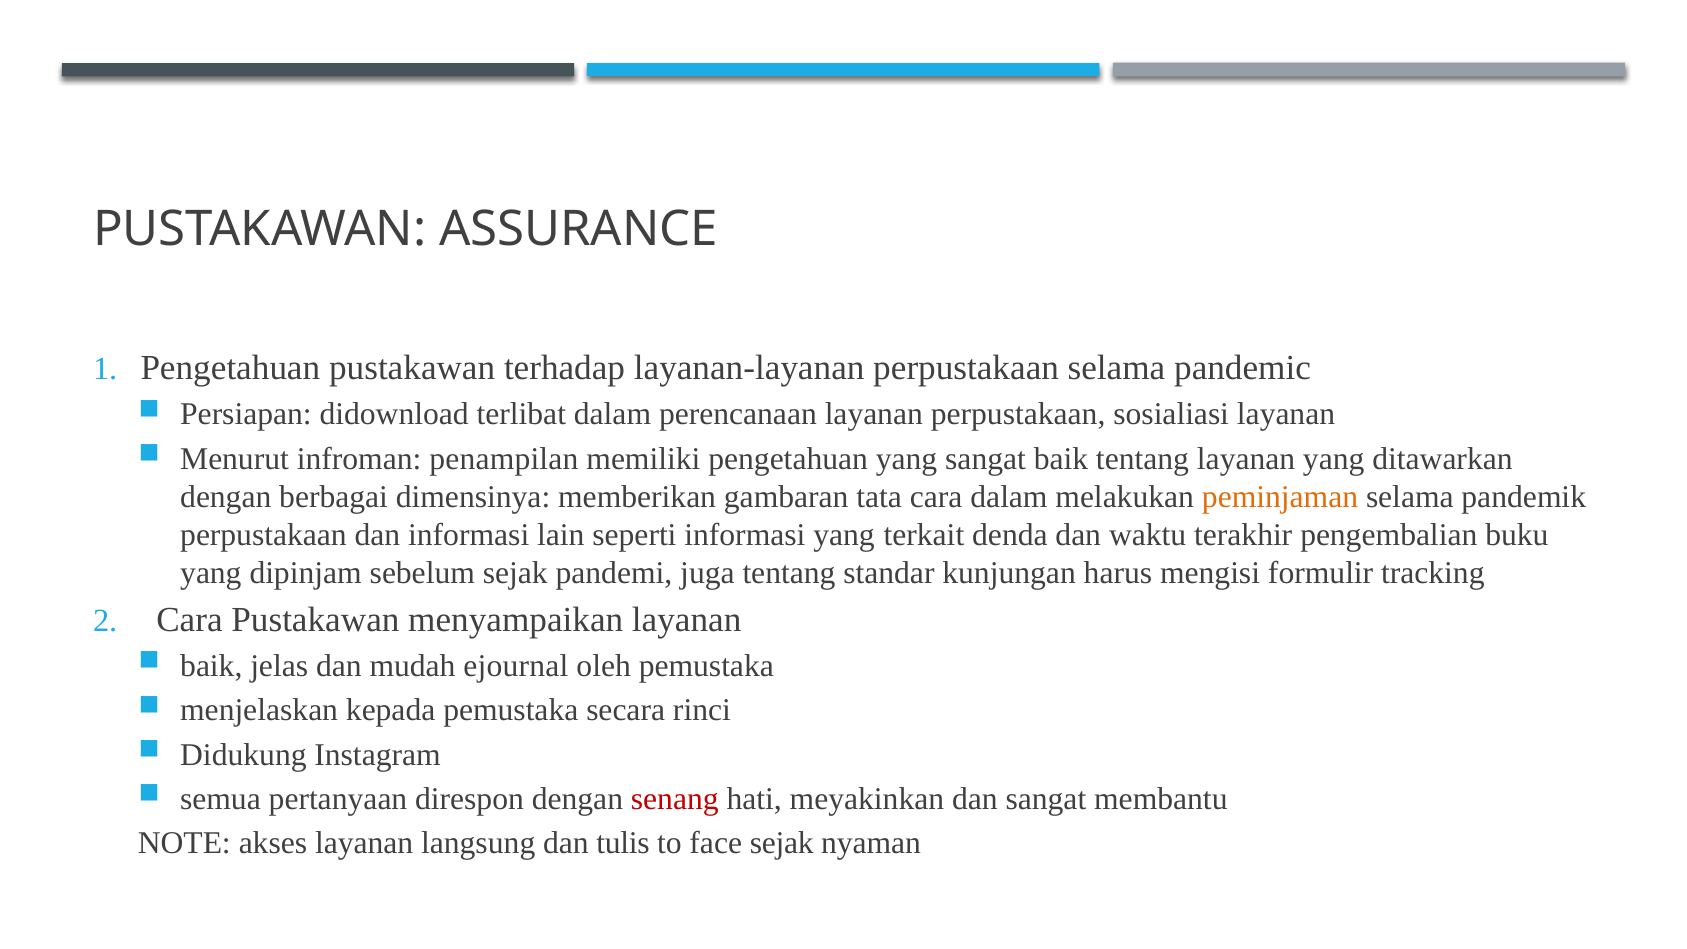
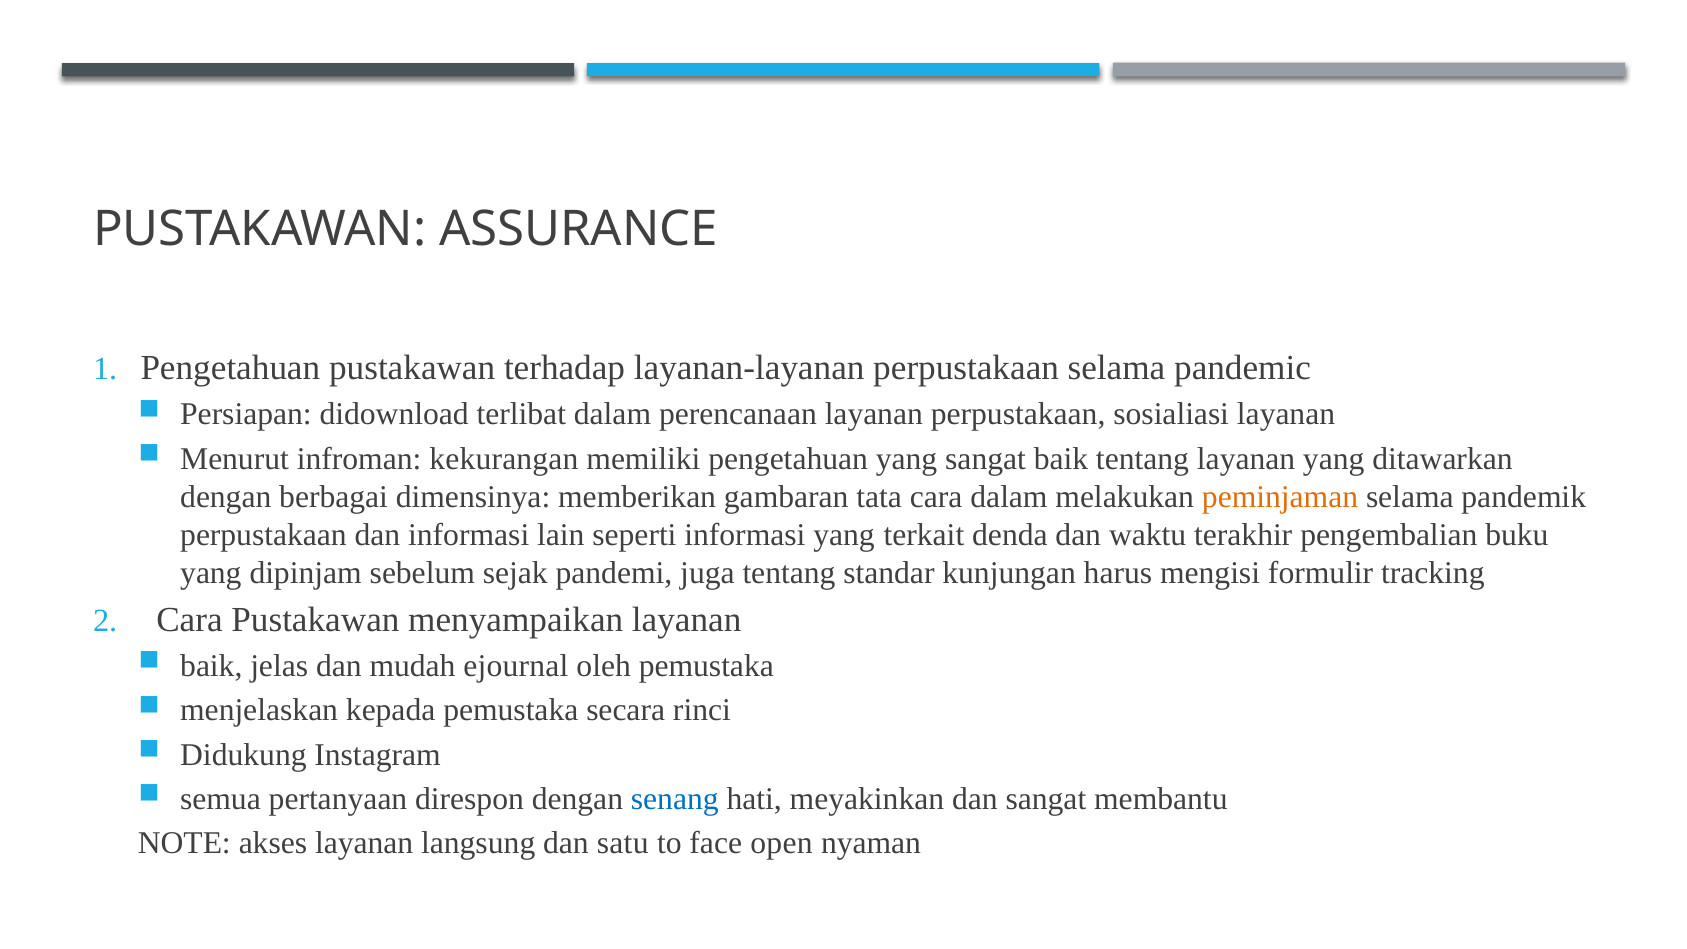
penampilan: penampilan -> kekurangan
senang colour: red -> blue
tulis: tulis -> satu
face sejak: sejak -> open
